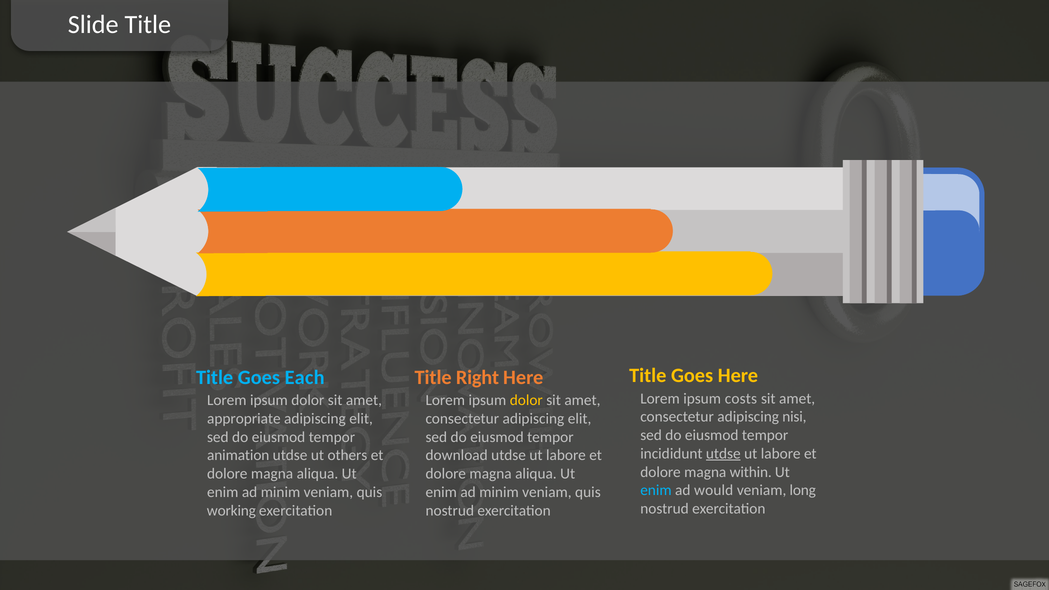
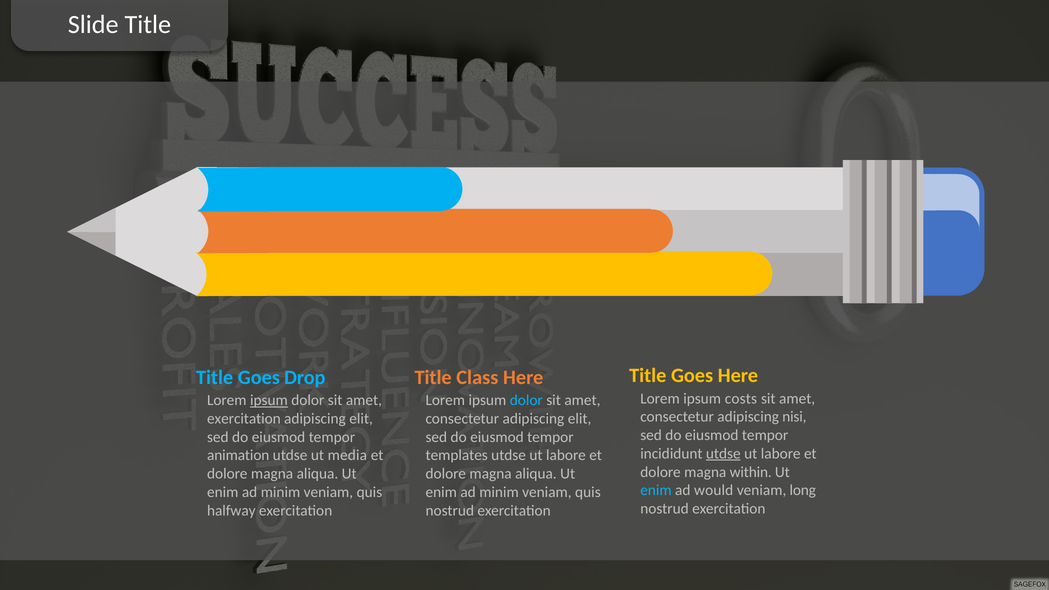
Each: Each -> Drop
Right: Right -> Class
ipsum at (269, 400) underline: none -> present
dolor at (526, 400) colour: yellow -> light blue
appropriate at (244, 419): appropriate -> exercitation
others: others -> media
download: download -> templates
working: working -> halfway
